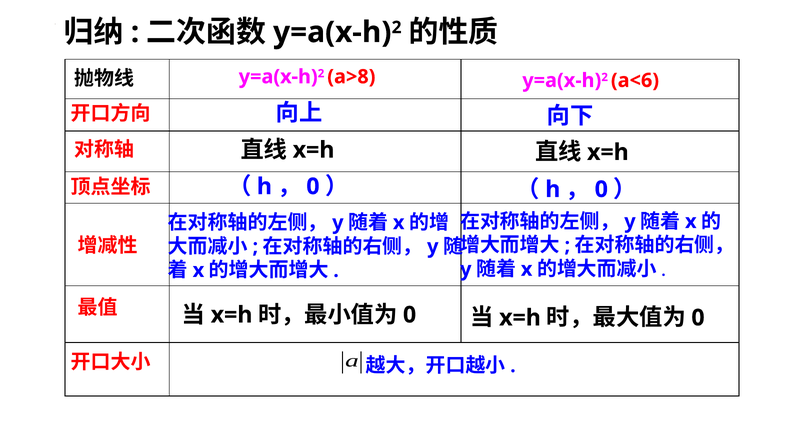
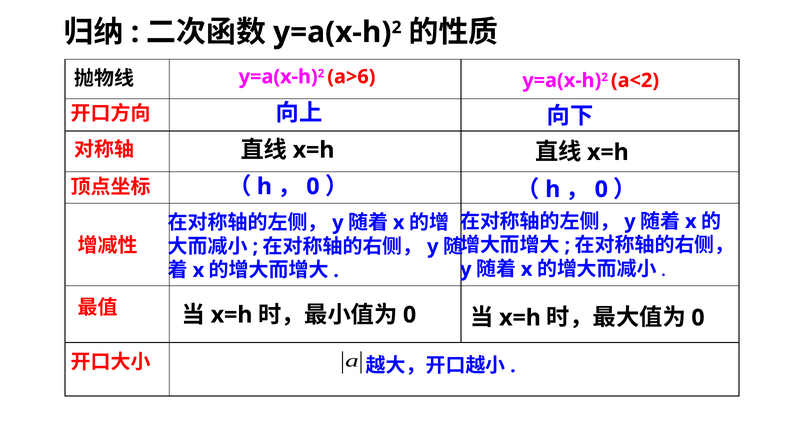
a>8: a>8 -> a>6
a<6: a<6 -> a<2
